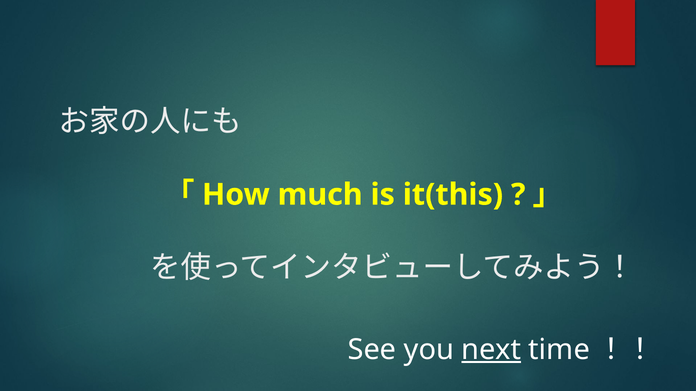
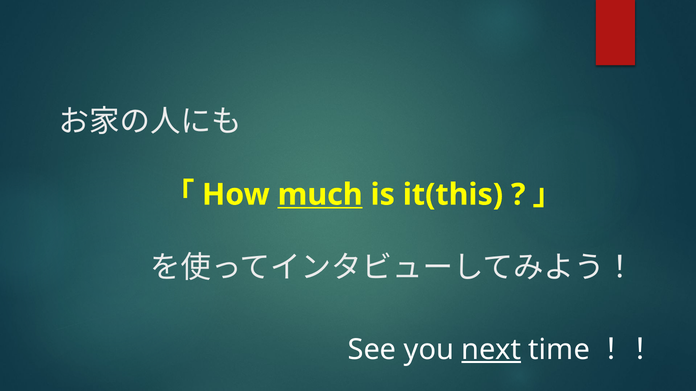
much underline: none -> present
